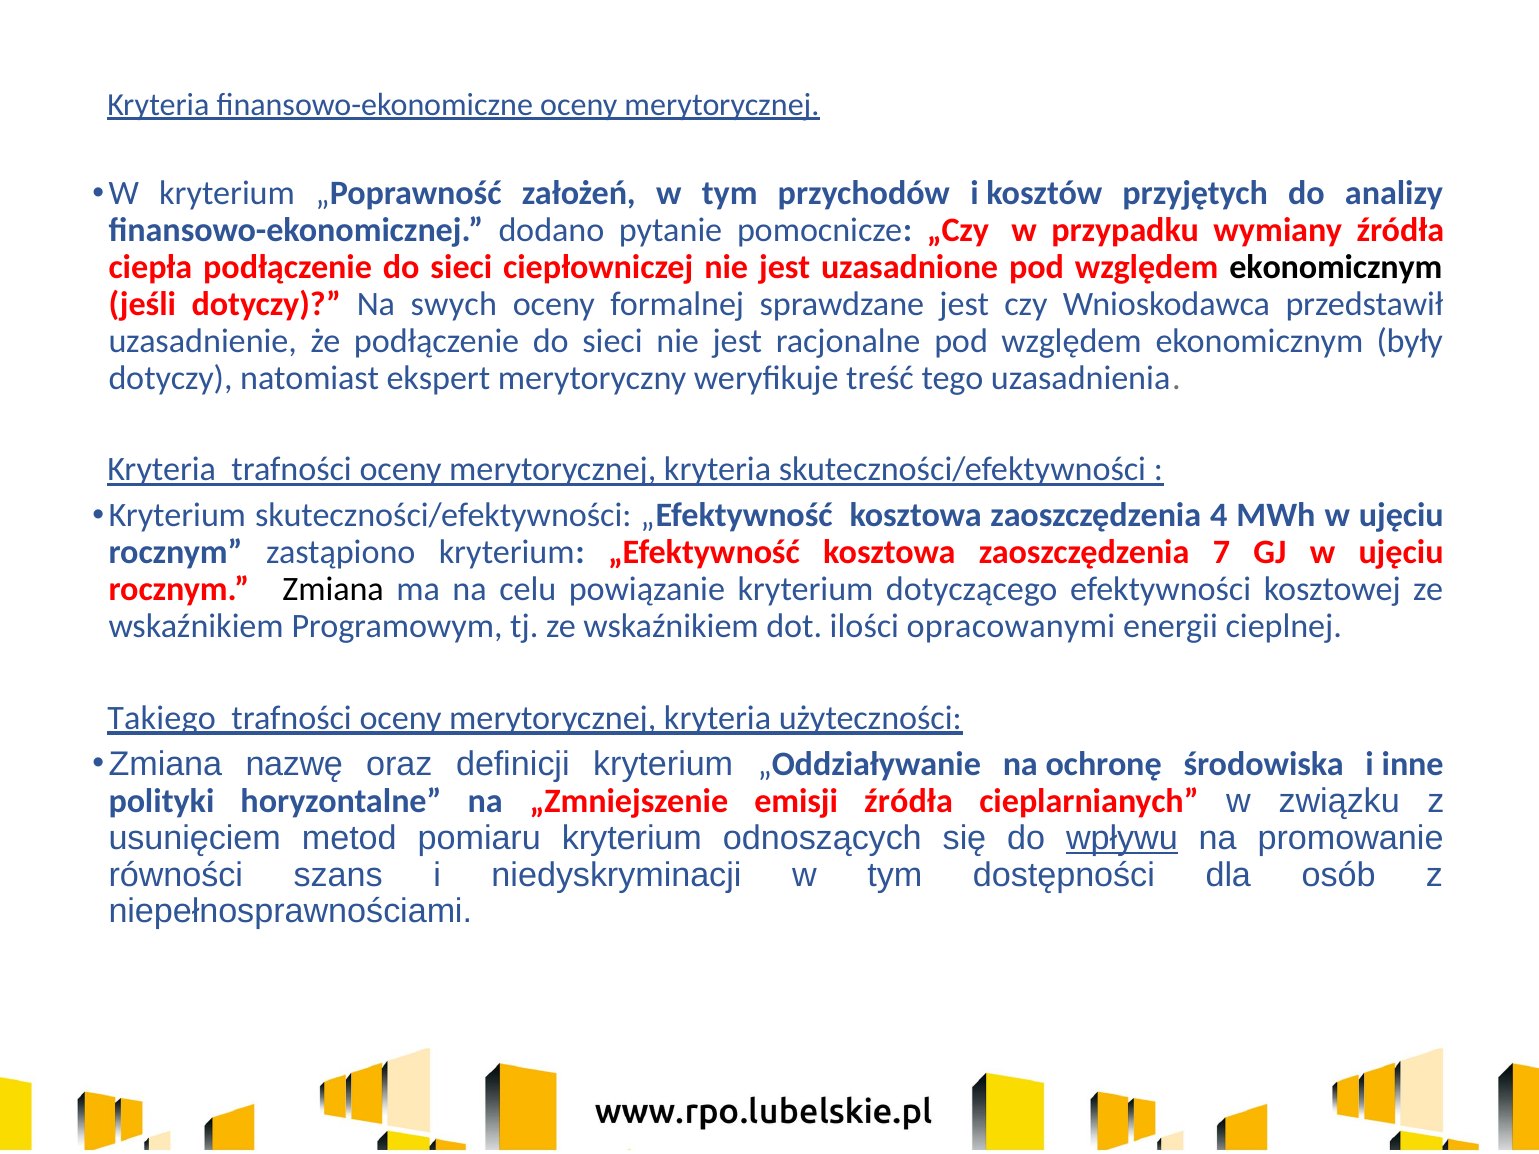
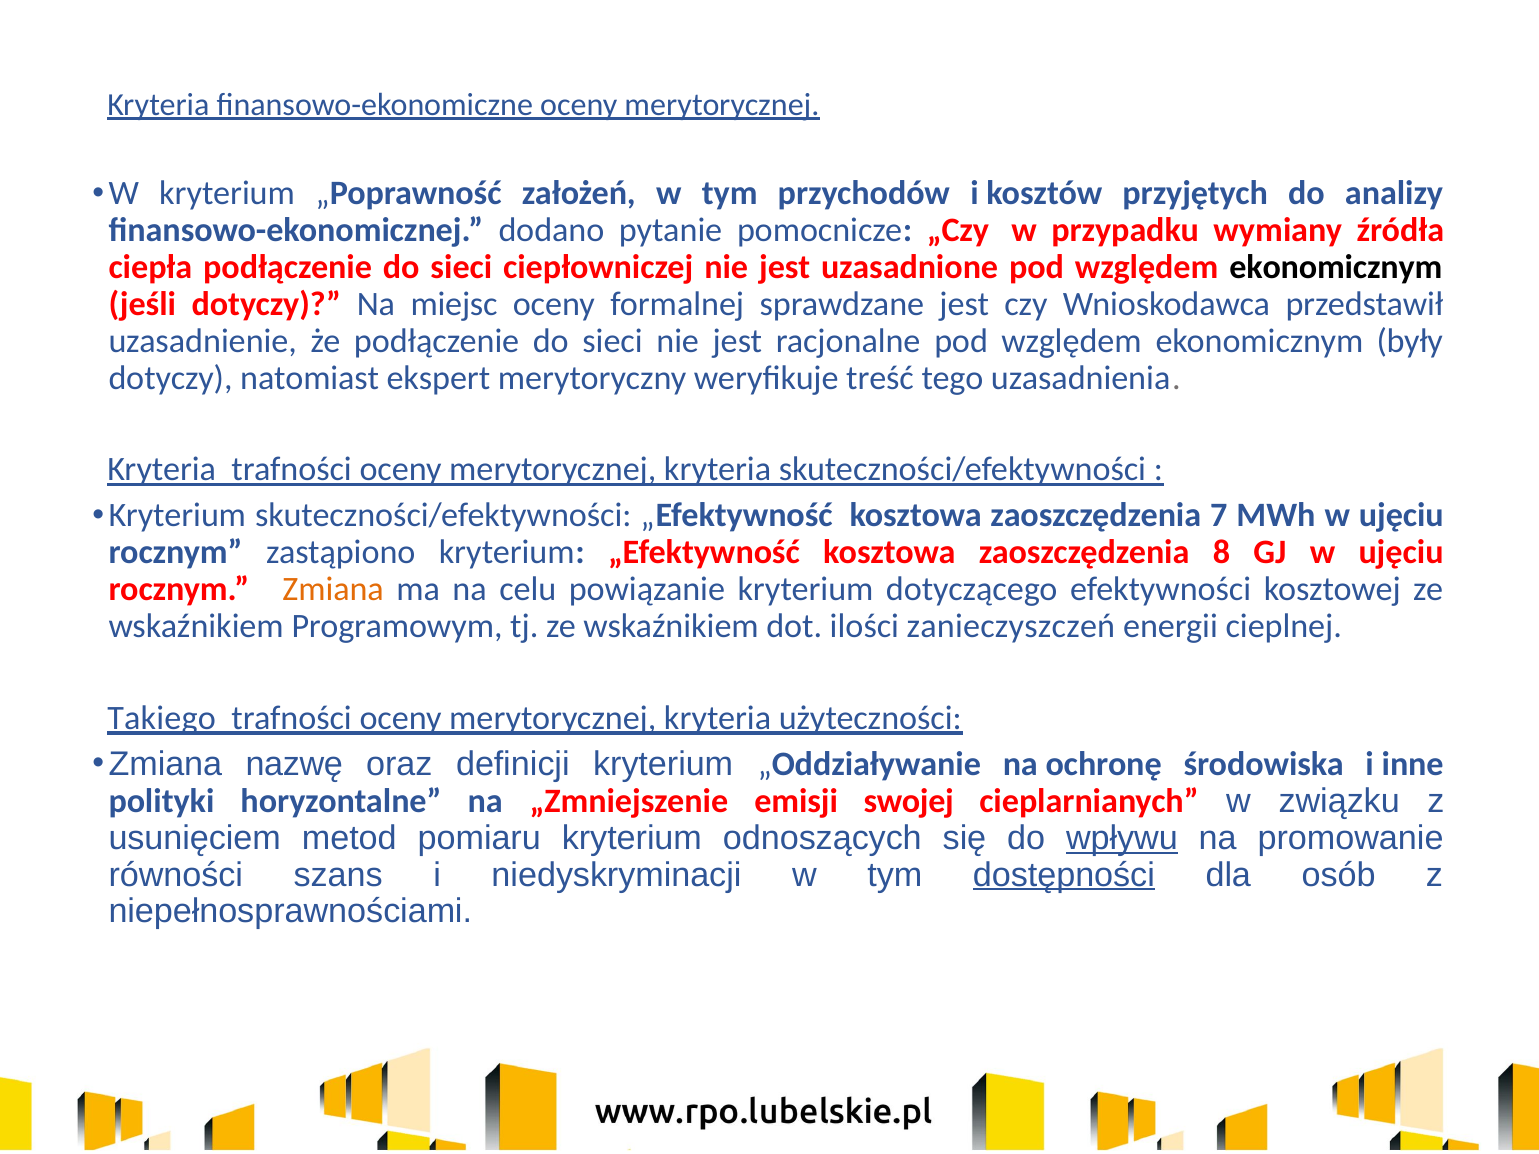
swych: swych -> miejsc
4: 4 -> 7
7: 7 -> 8
Zmiana at (333, 590) colour: black -> orange
opracowanymi: opracowanymi -> zanieczyszczeń
emisji źródła: źródła -> swojej
dostępności underline: none -> present
